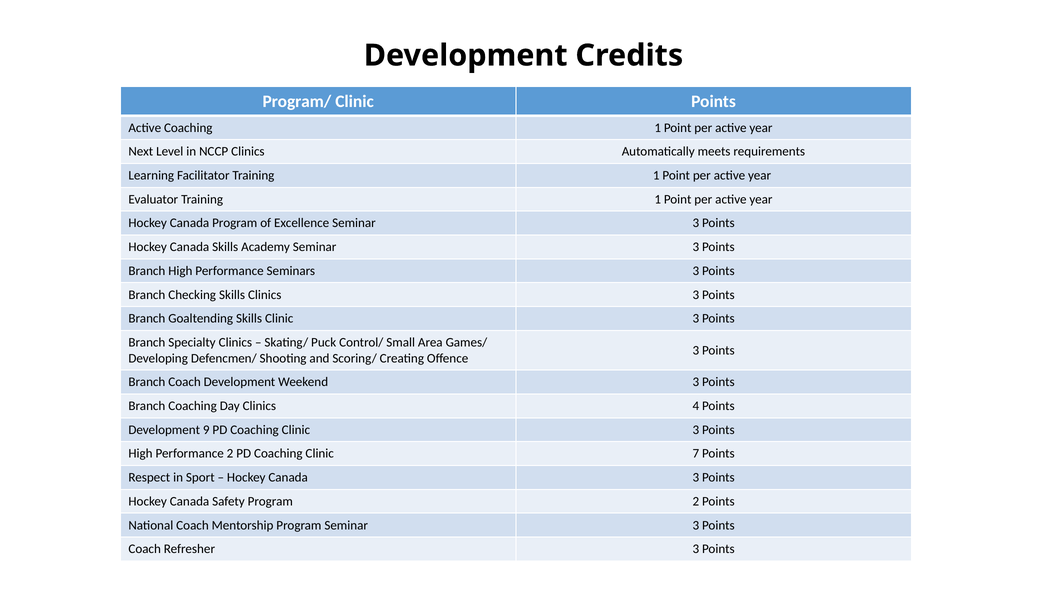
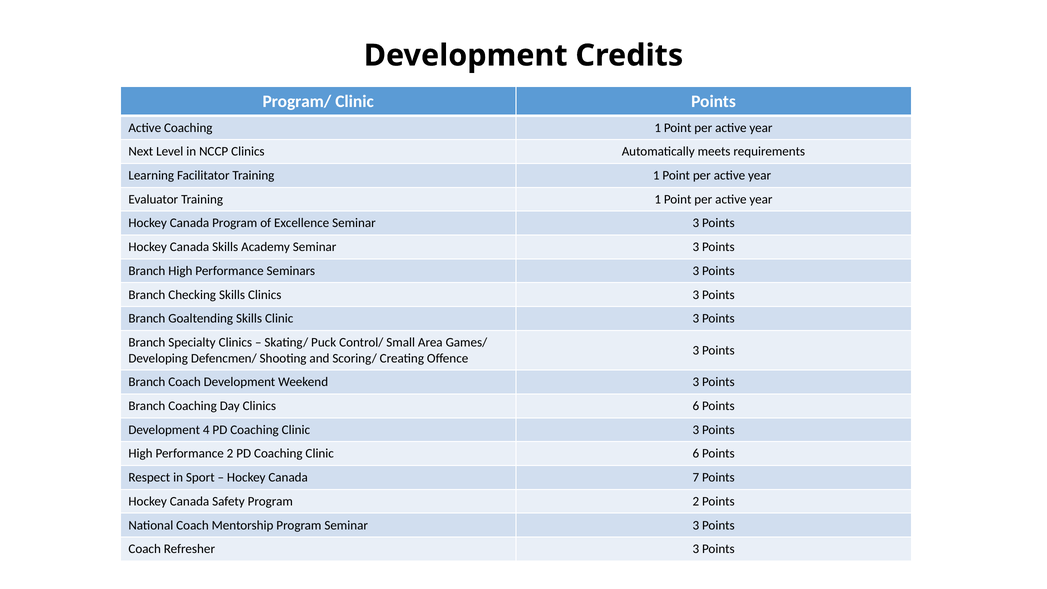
Clinics 4: 4 -> 6
9: 9 -> 4
Clinic 7: 7 -> 6
Canada 3: 3 -> 7
